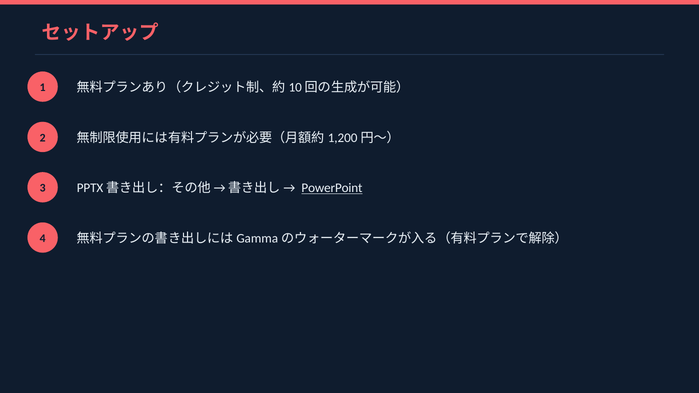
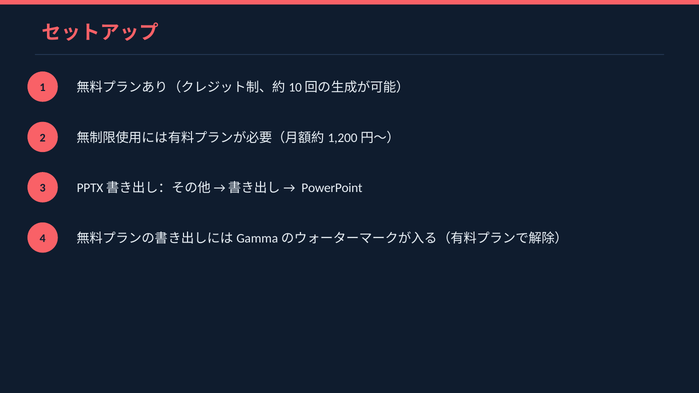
PowerPoint underline: present -> none
